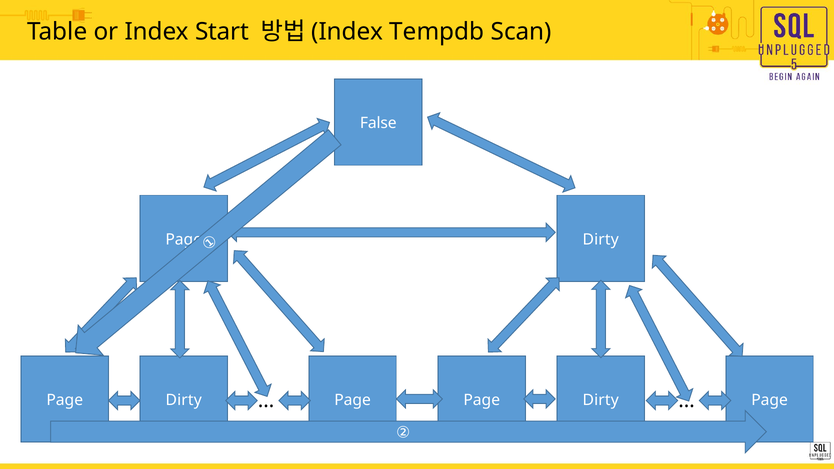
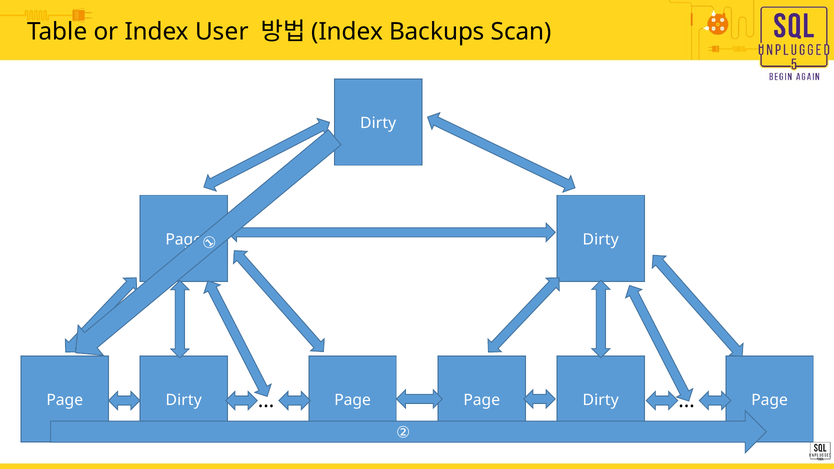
Start: Start -> User
Tempdb: Tempdb -> Backups
False at (378, 123): False -> Dirty
